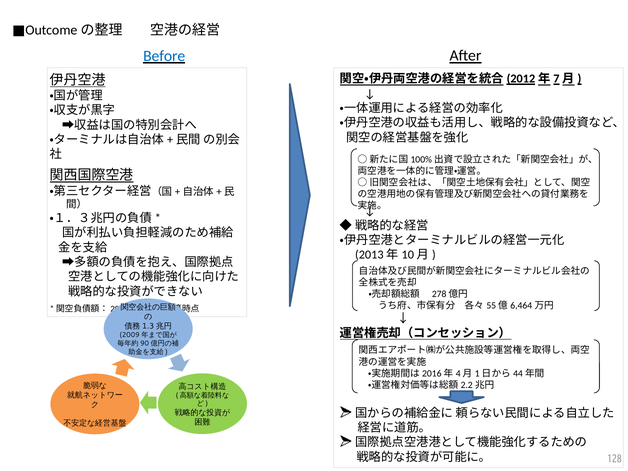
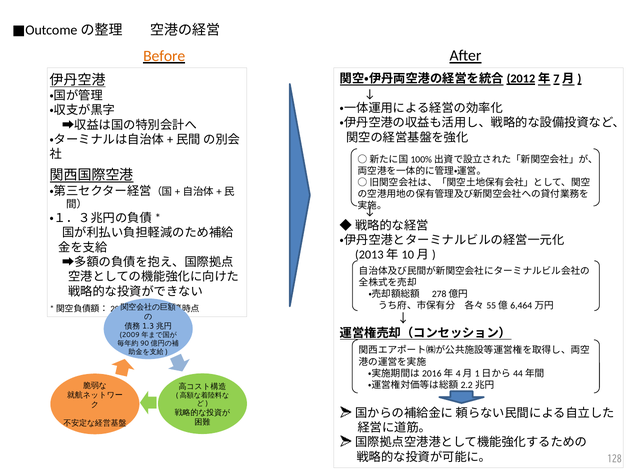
Before colour: blue -> orange
